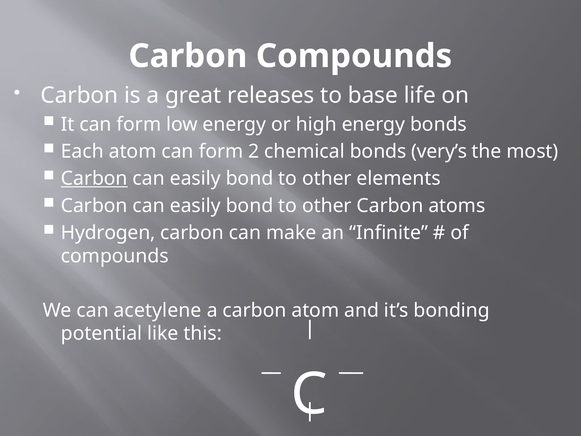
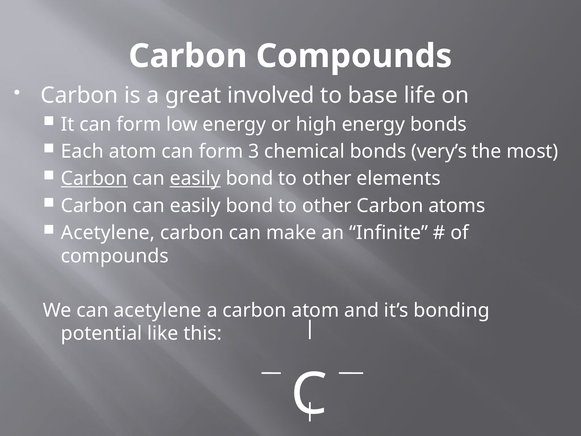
releases: releases -> involved
2: 2 -> 3
easily at (195, 178) underline: none -> present
Hydrogen at (108, 233): Hydrogen -> Acetylene
